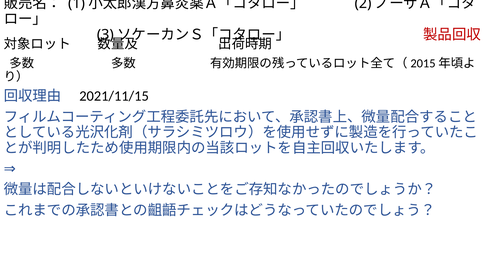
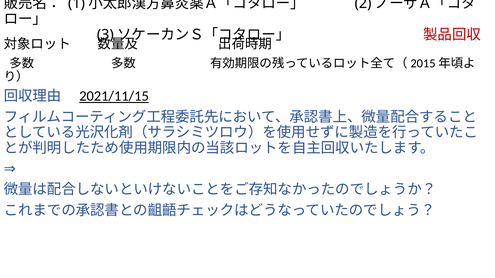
2021/11/15 underline: none -> present
